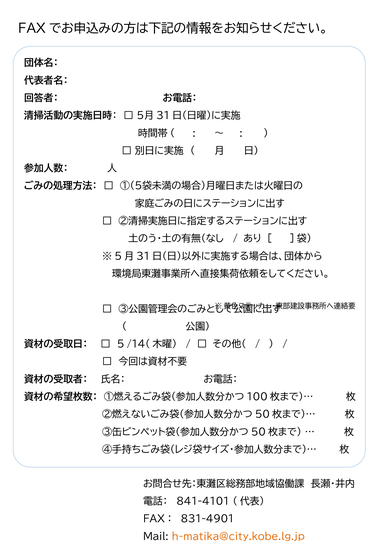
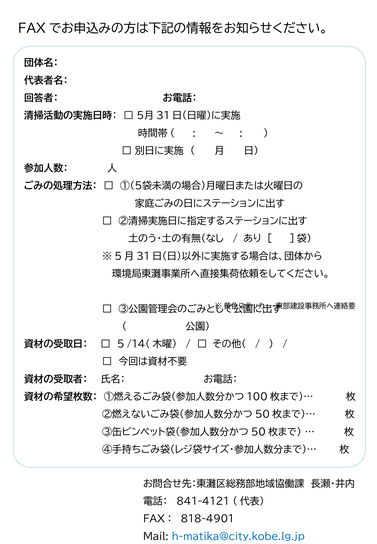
841-4101: 841-4101 -> 841-4121
831-4901: 831-4901 -> 818-4901
h-matika@city.kobe.lg.jp colour: orange -> blue
